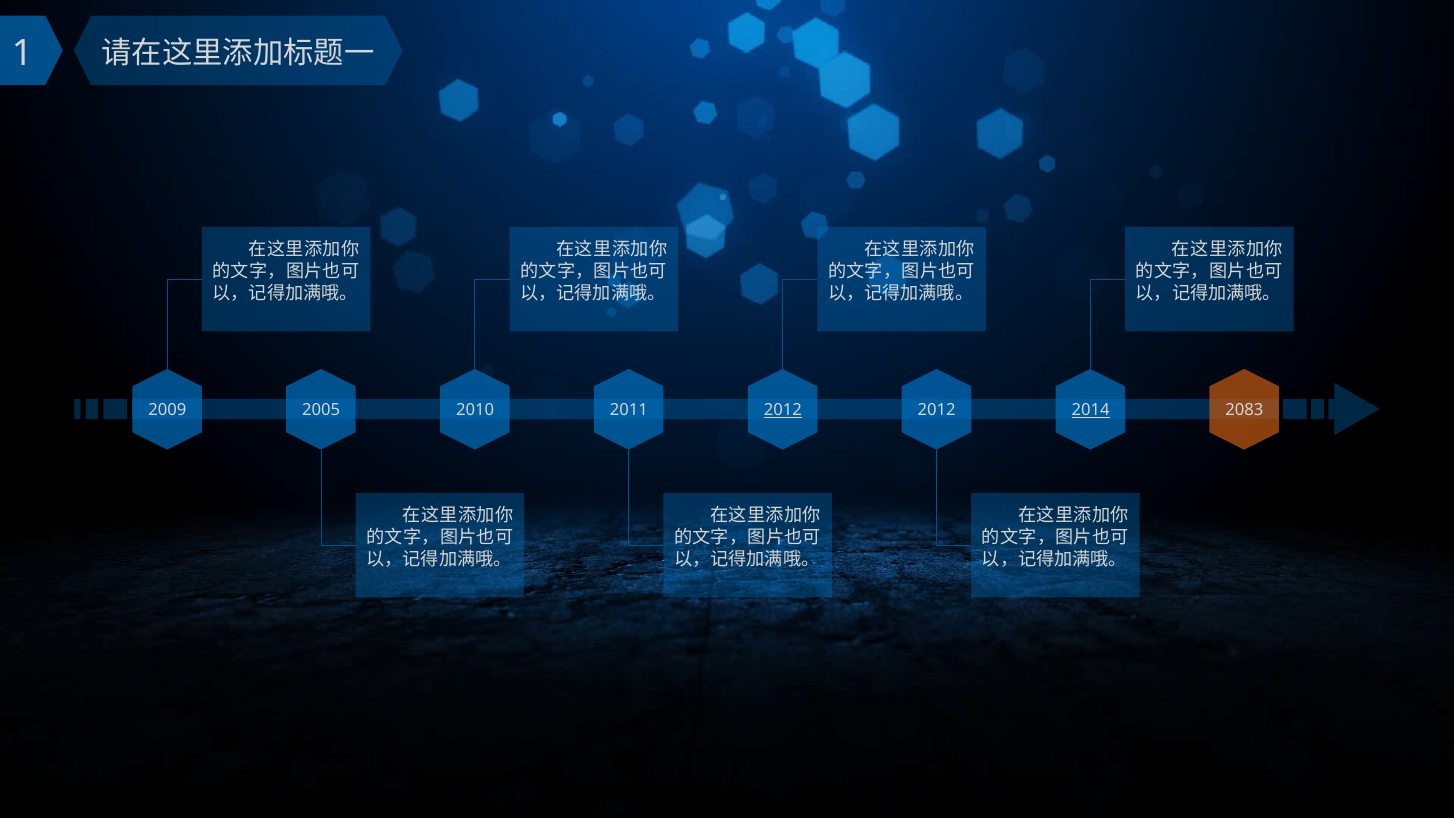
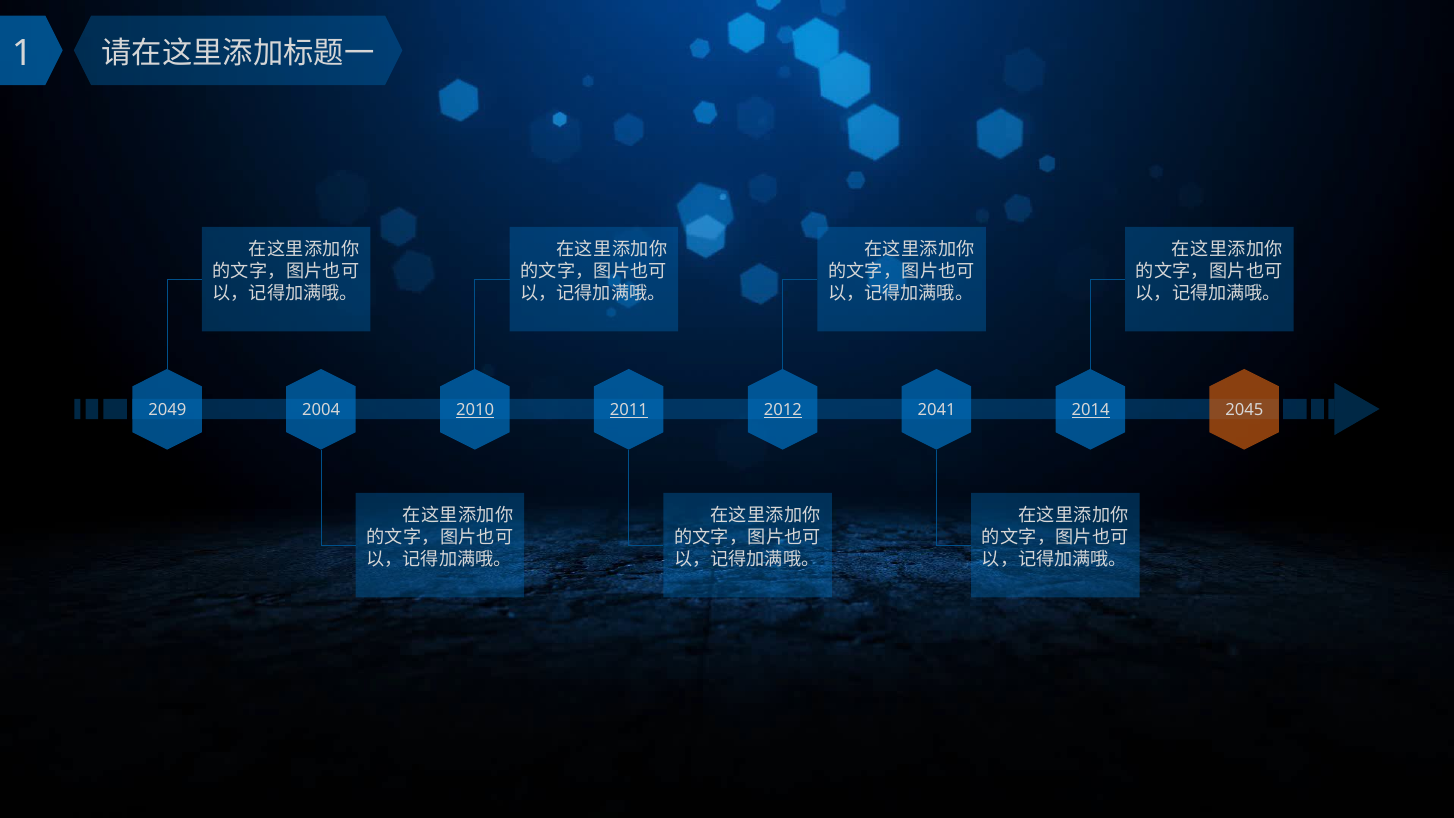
2009: 2009 -> 2049
2005: 2005 -> 2004
2010 underline: none -> present
2011 underline: none -> present
2012 at (937, 410): 2012 -> 2041
2083: 2083 -> 2045
